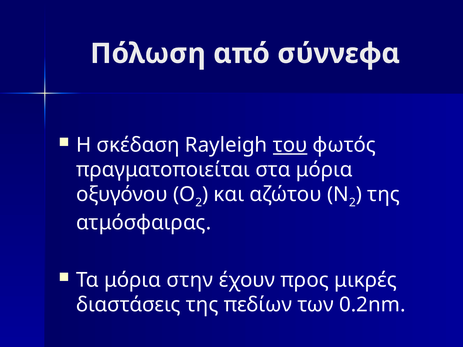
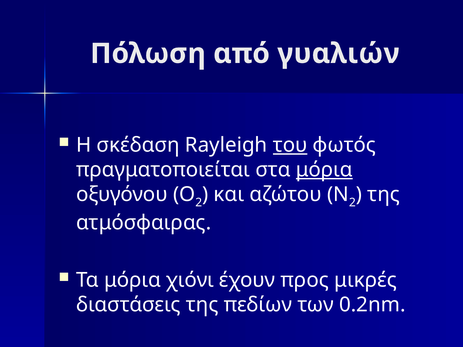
σύννεφα: σύννεφα -> γυαλιών
μόρια at (324, 170) underline: none -> present
στην: στην -> χιόνι
